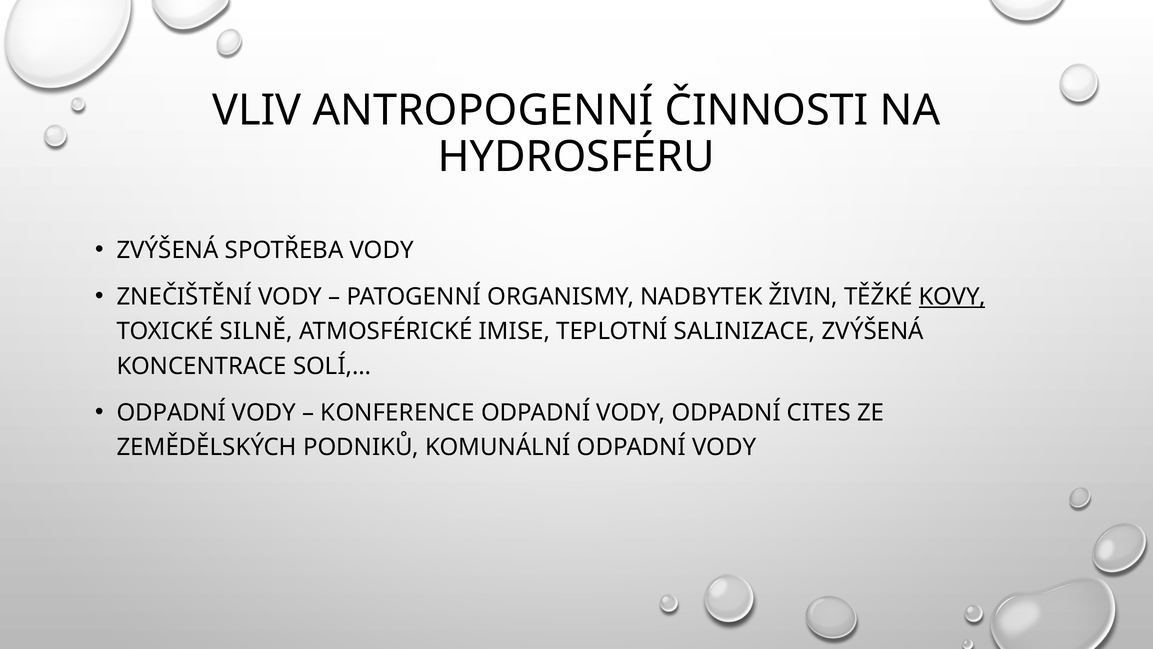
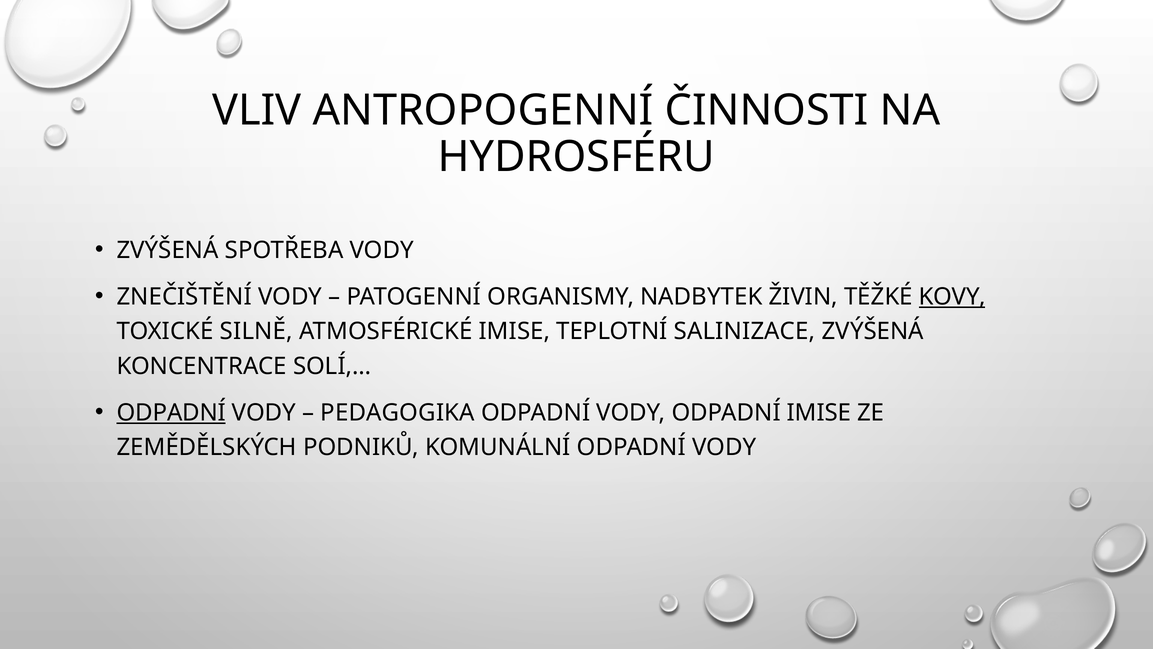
ODPADNÍ at (171, 412) underline: none -> present
KONFERENCE: KONFERENCE -> PEDAGOGIKA
ODPADNÍ CITES: CITES -> IMISE
